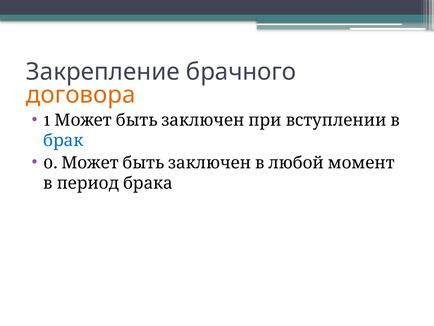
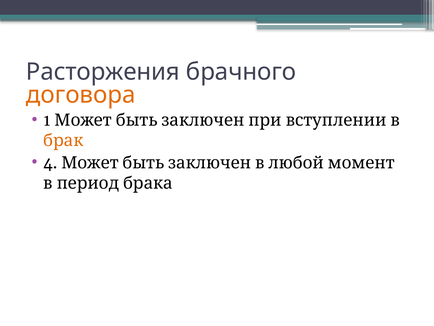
Закрепление: Закрепление -> Расторжения
брак colour: blue -> orange
0: 0 -> 4
